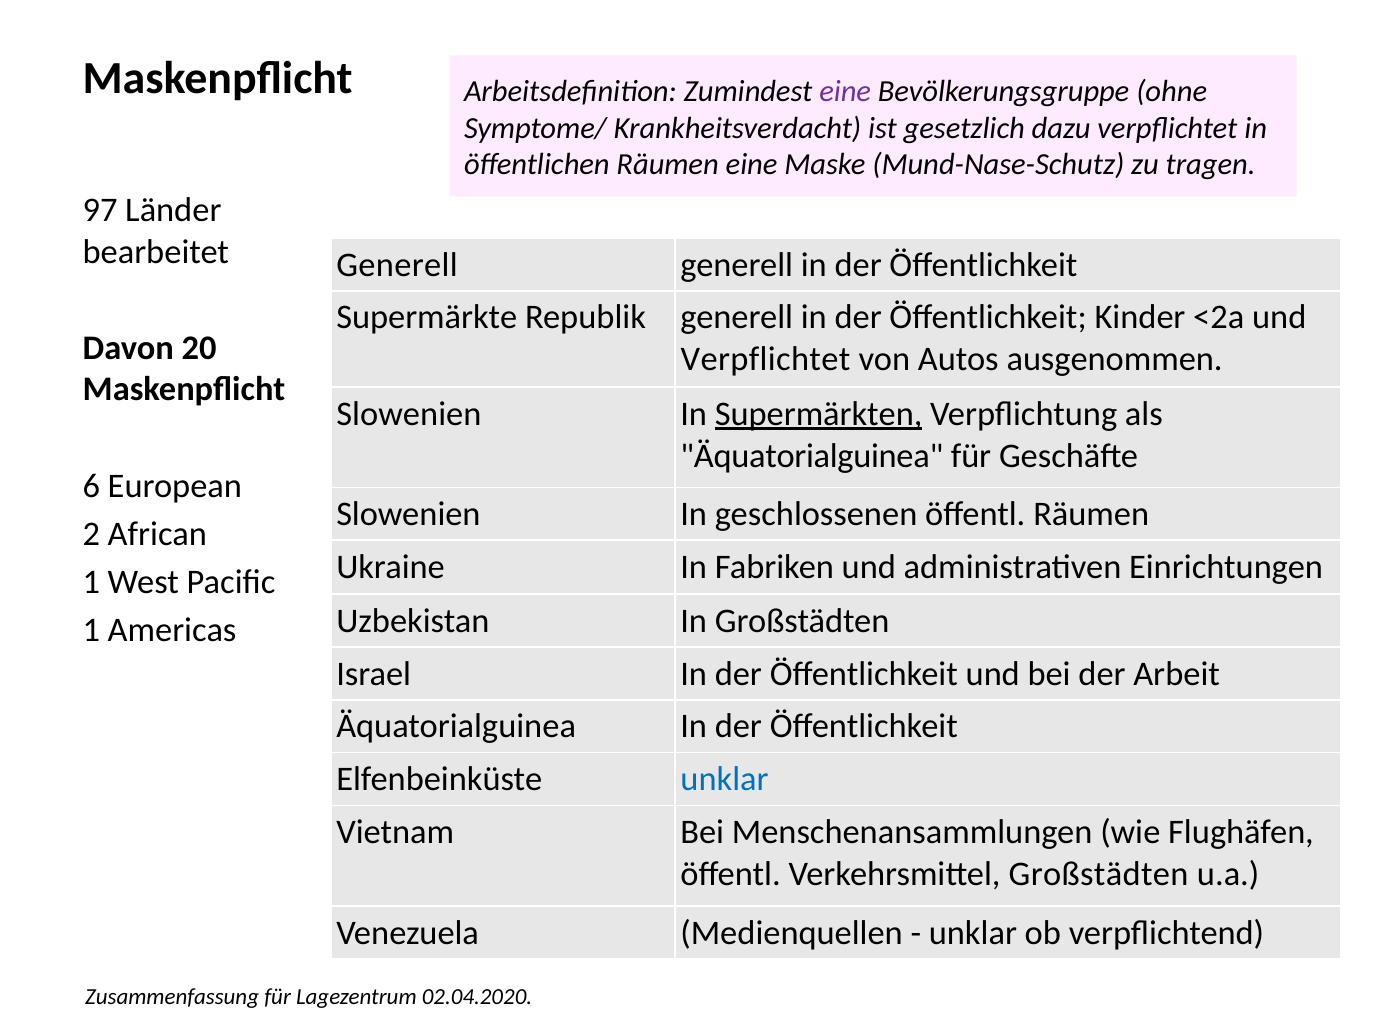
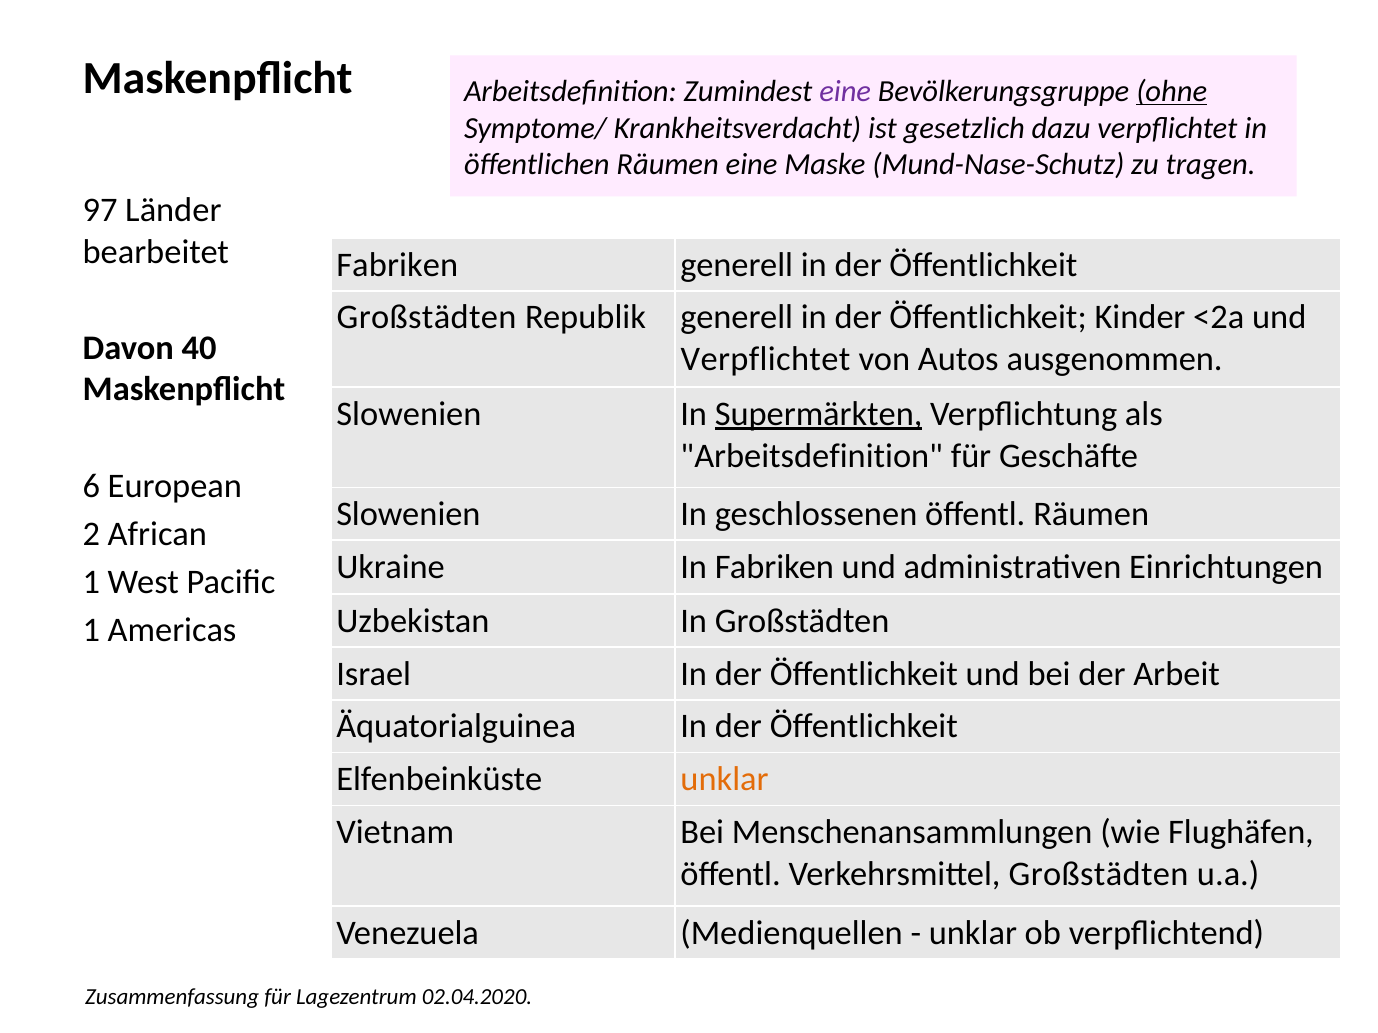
ohne underline: none -> present
Generell at (397, 265): Generell -> Fabriken
Supermärkte at (427, 318): Supermärkte -> Großstädten
20: 20 -> 40
Äquatorialguinea at (812, 456): Äquatorialguinea -> Arbeitsdefinition
unklar at (725, 780) colour: blue -> orange
